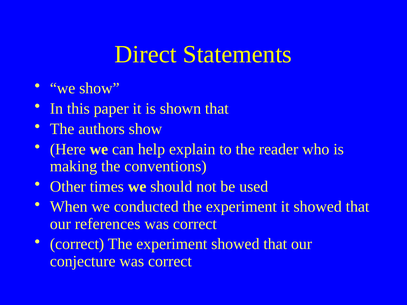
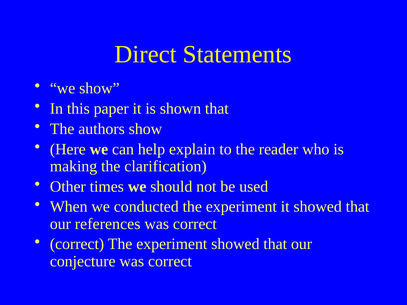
conventions: conventions -> clarification
